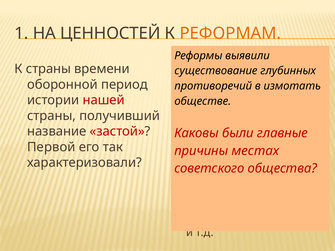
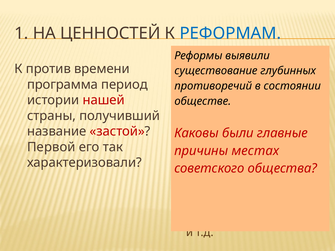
РЕФОРМАМ colour: orange -> blue
К страны: страны -> против
оборонной: оборонной -> программа
измотать: измотать -> состоянии
